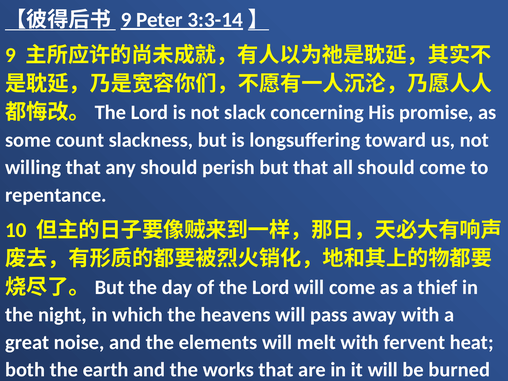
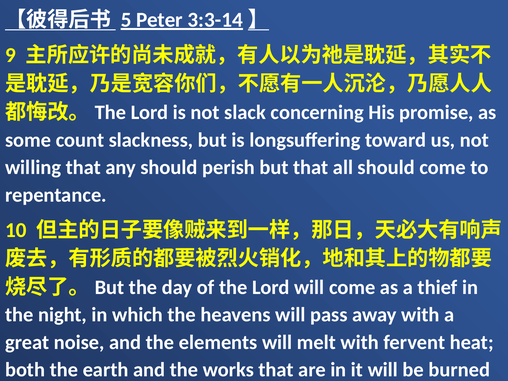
9 at (126, 20): 9 -> 5
